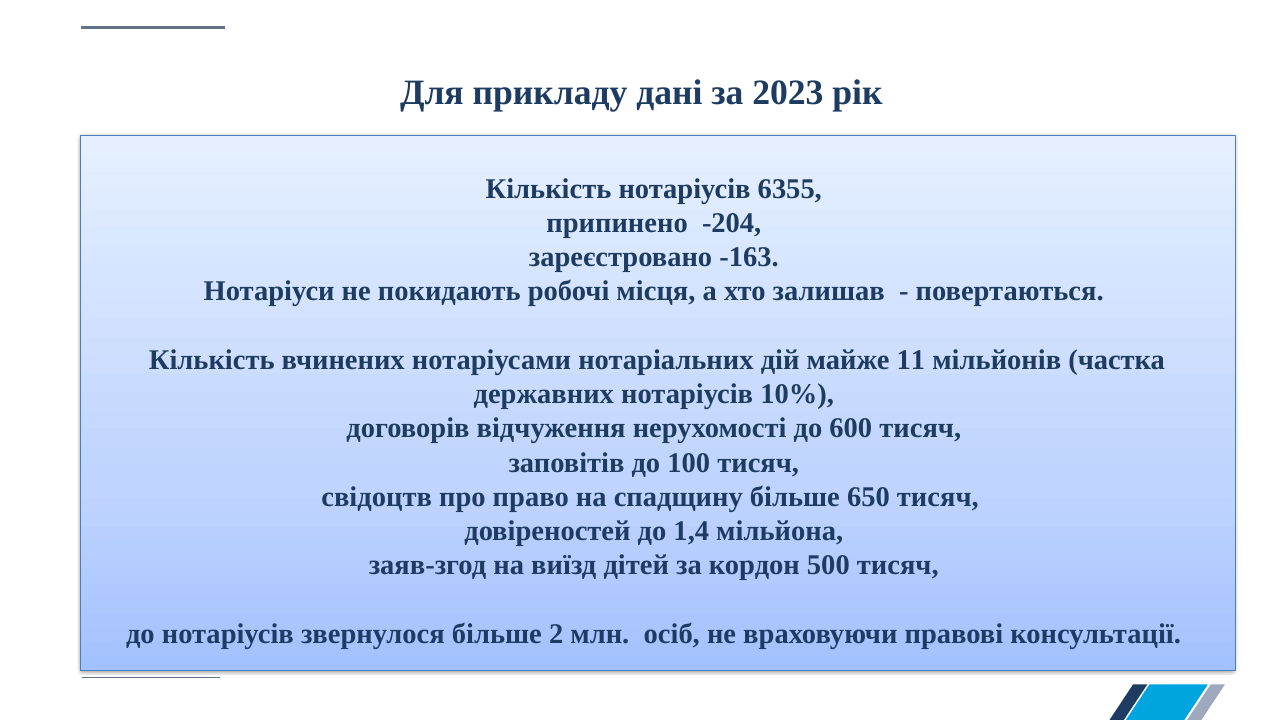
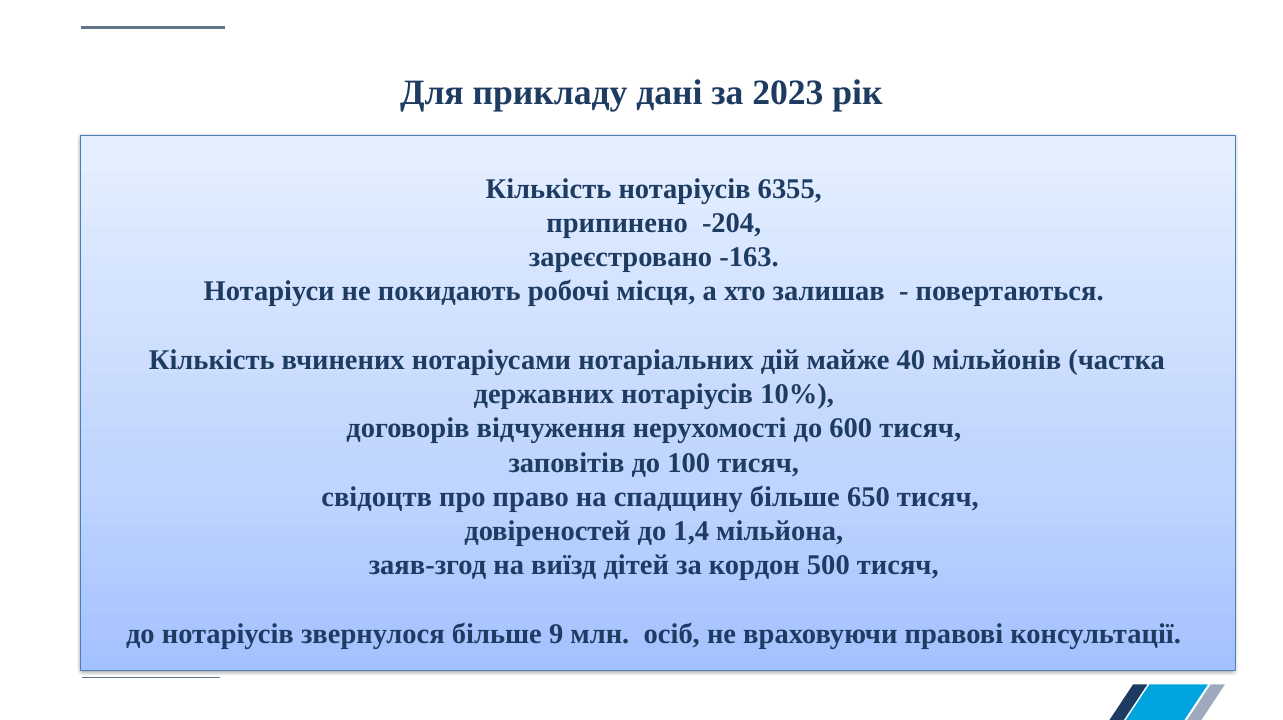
11: 11 -> 40
2: 2 -> 9
